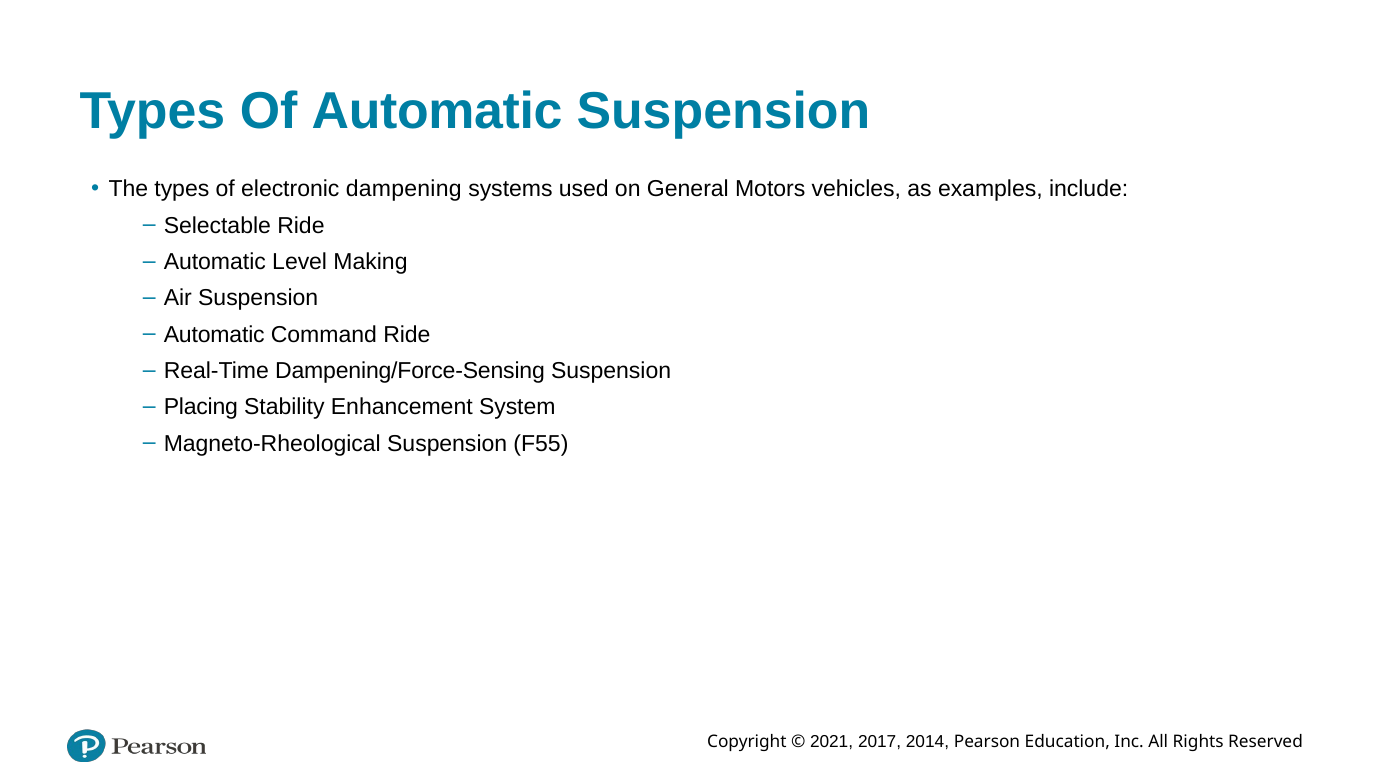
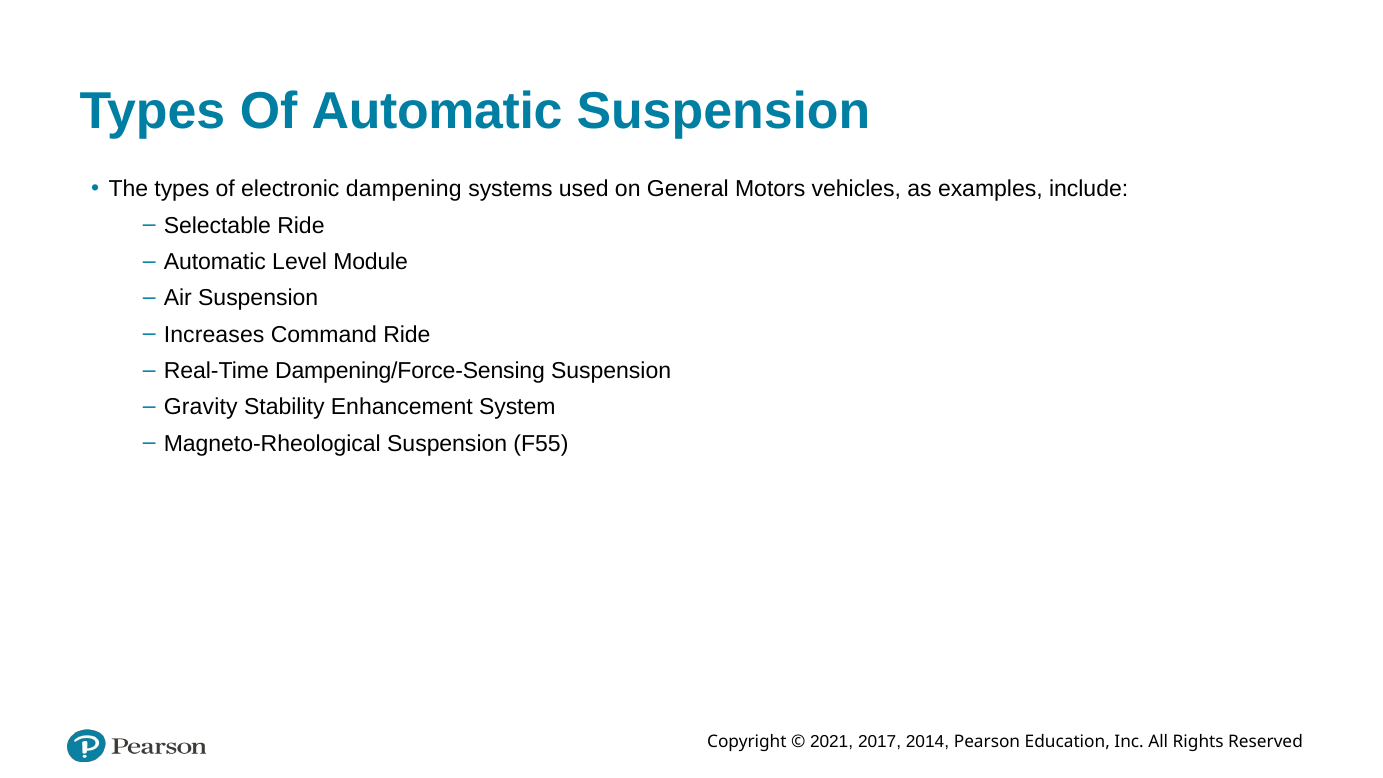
Making: Making -> Module
Automatic at (214, 335): Automatic -> Increases
Placing: Placing -> Gravity
